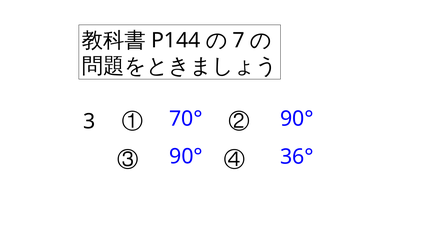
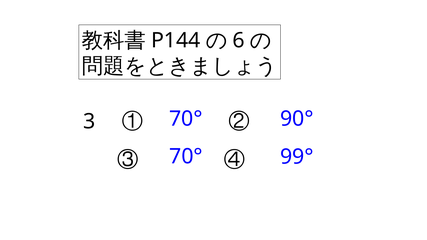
7: 7 -> 6
90° at (186, 156): 90° -> 70°
36°: 36° -> 99°
